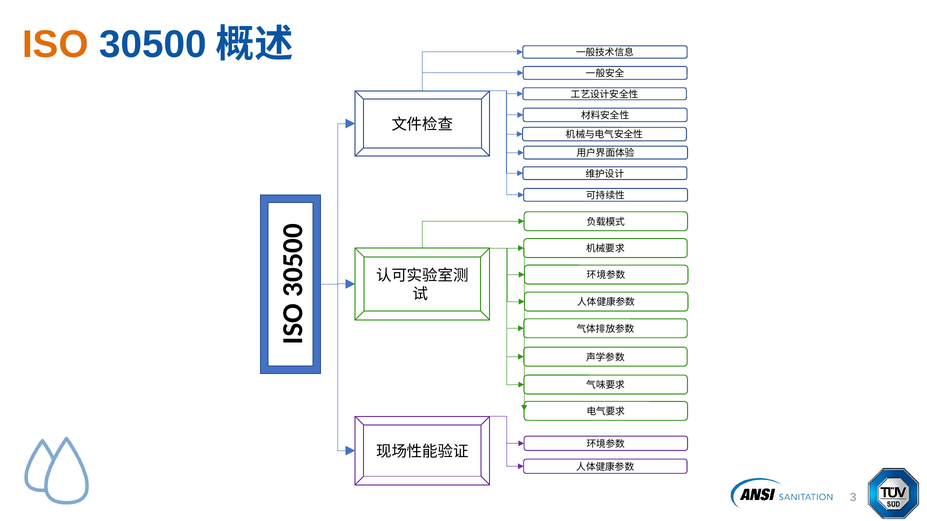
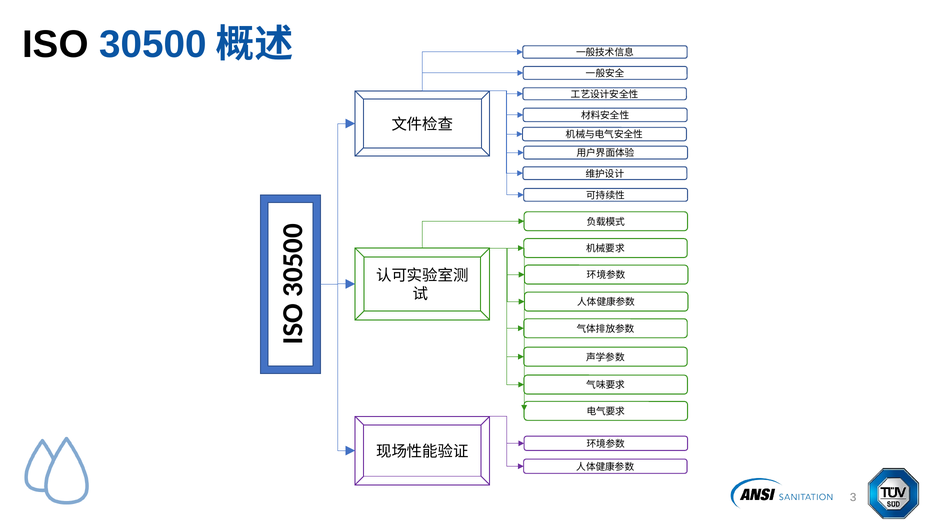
ISO colour: orange -> black
